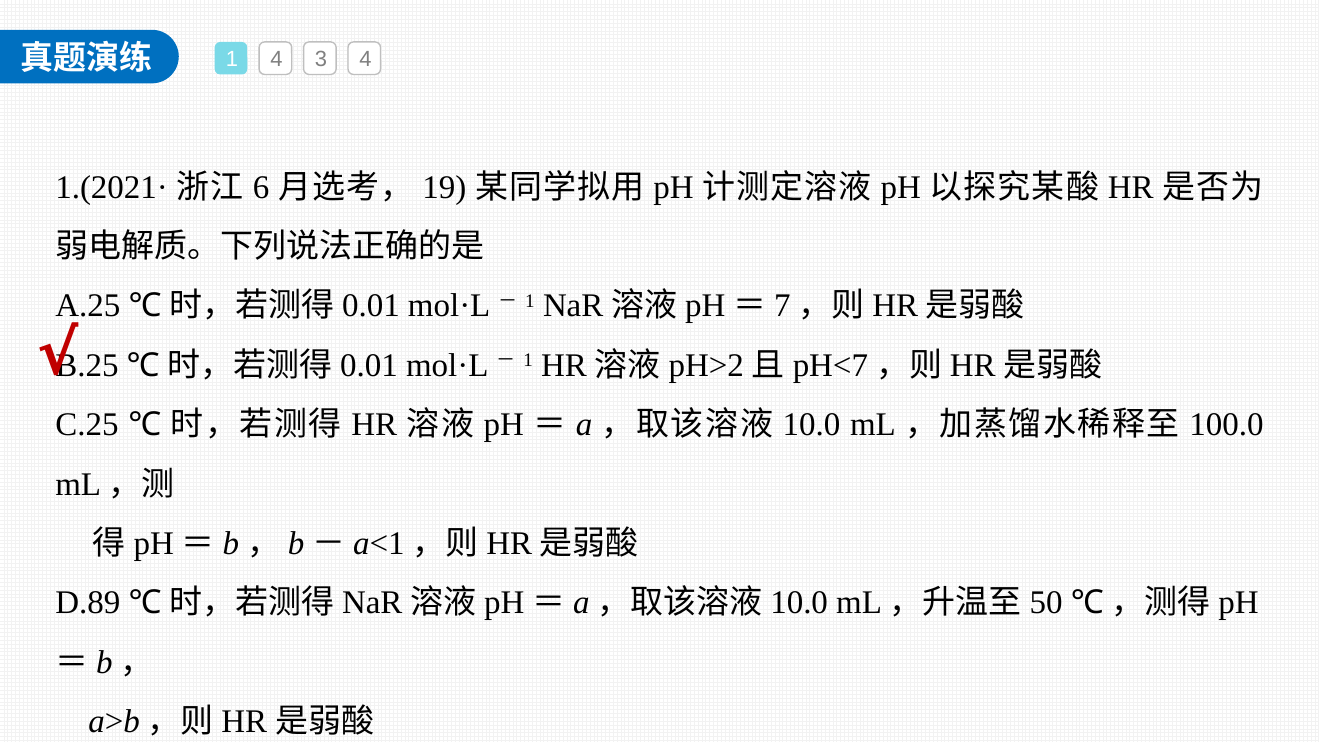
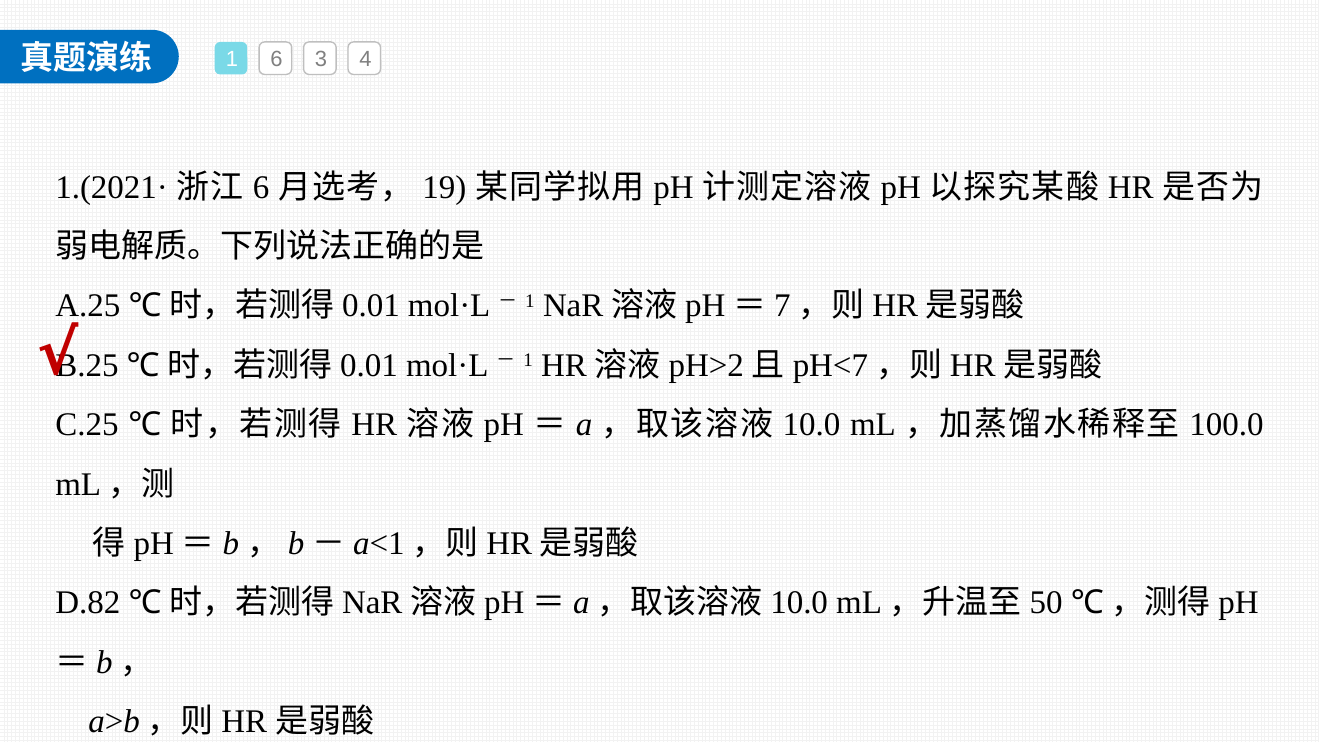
1 4: 4 -> 6
D.89: D.89 -> D.82
